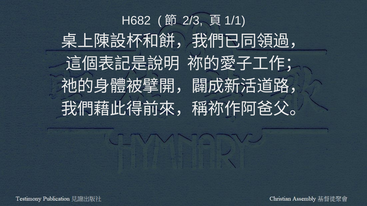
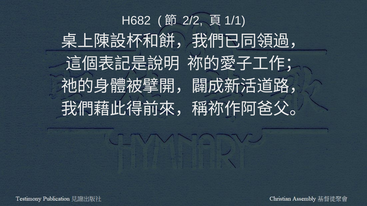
2/3: 2/3 -> 2/2
